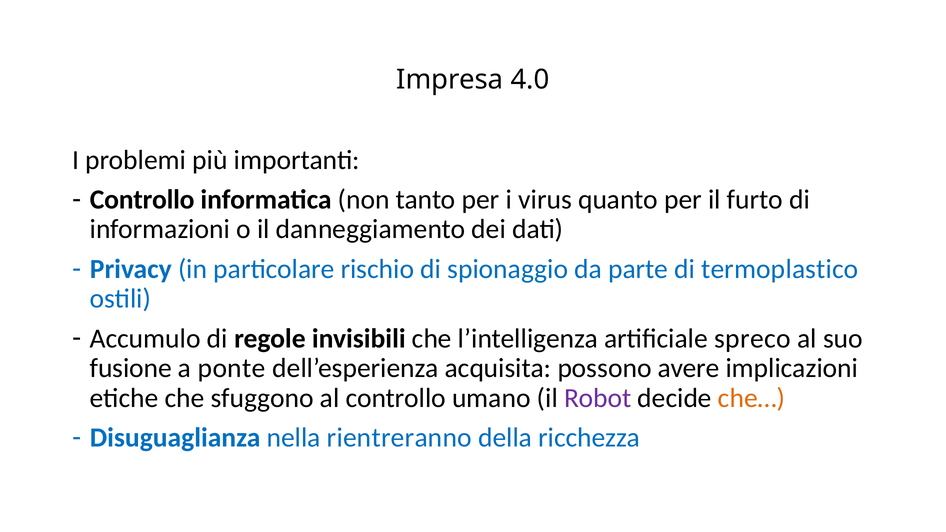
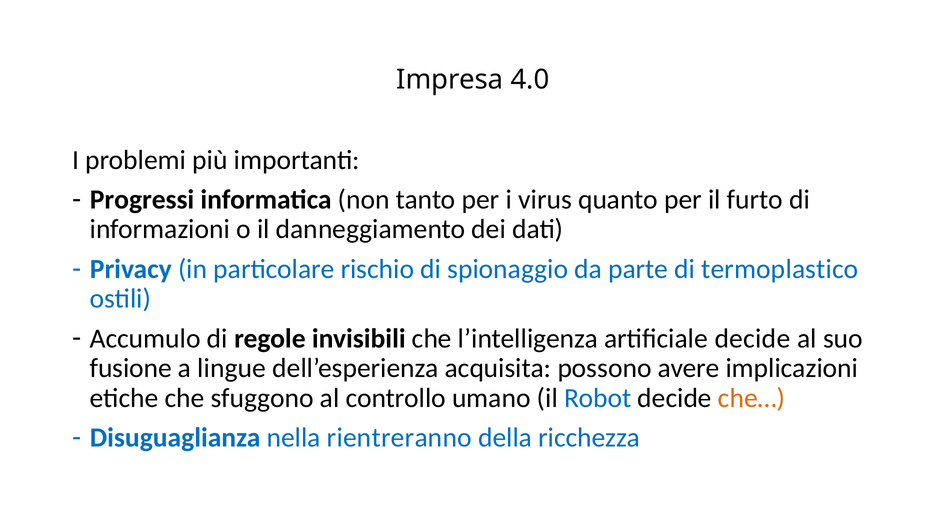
Controllo at (142, 200): Controllo -> Progressi
artificiale spreco: spreco -> decide
ponte: ponte -> lingue
Robot colour: purple -> blue
